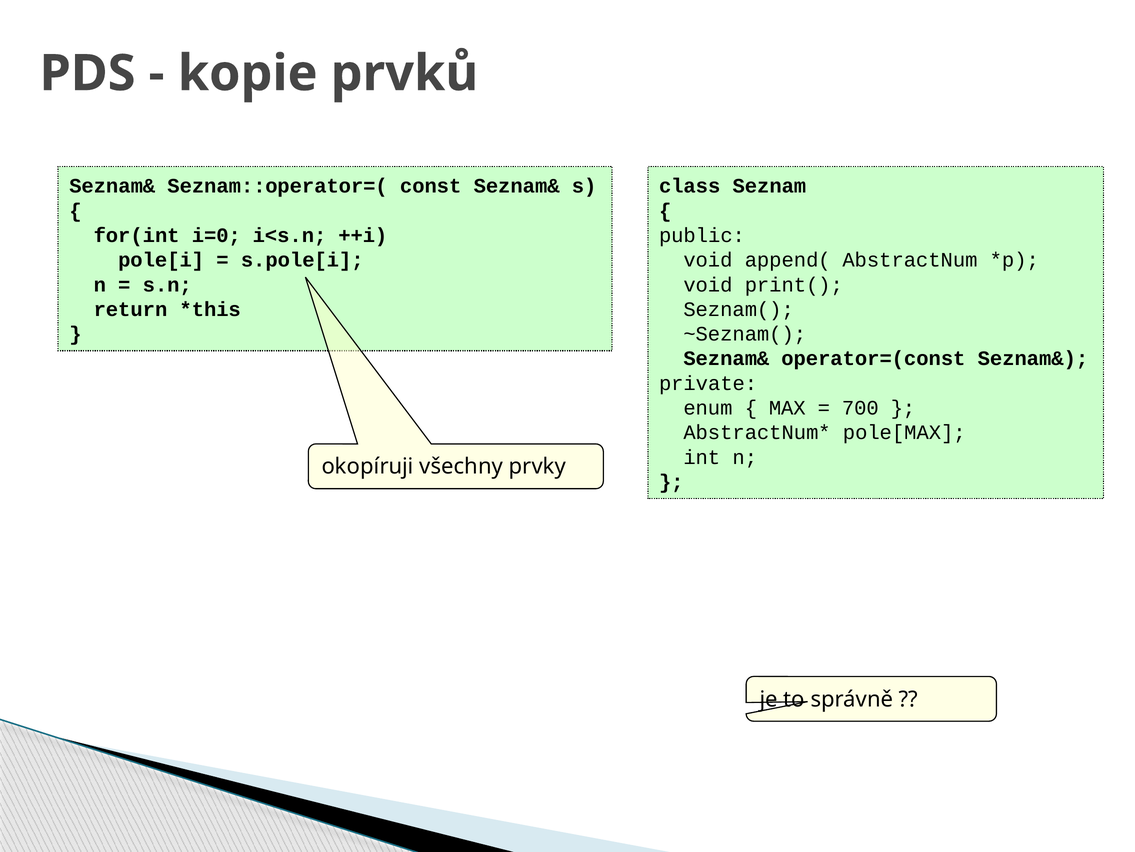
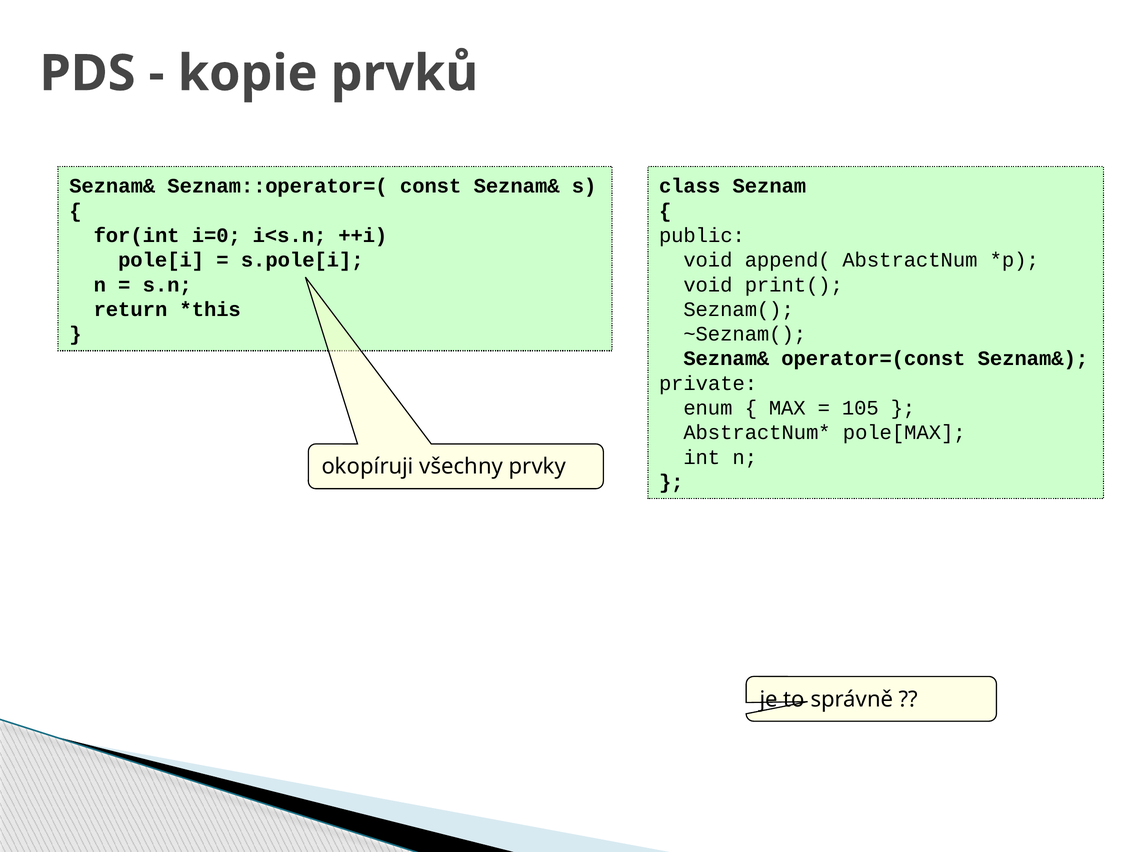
700: 700 -> 105
